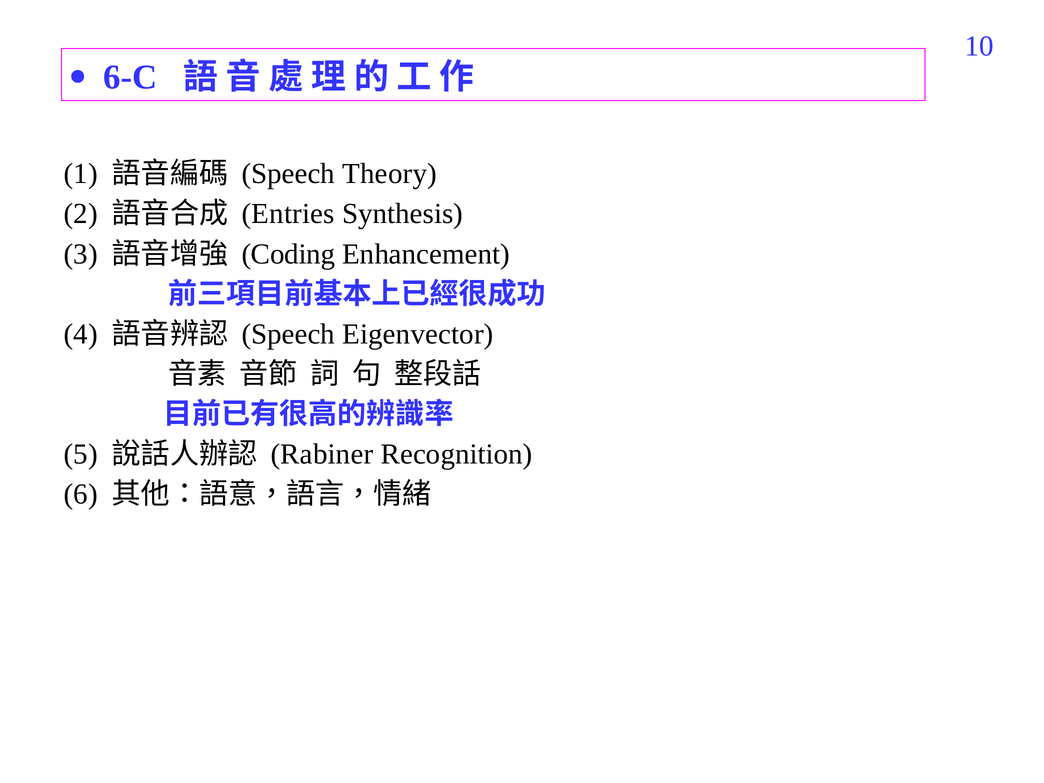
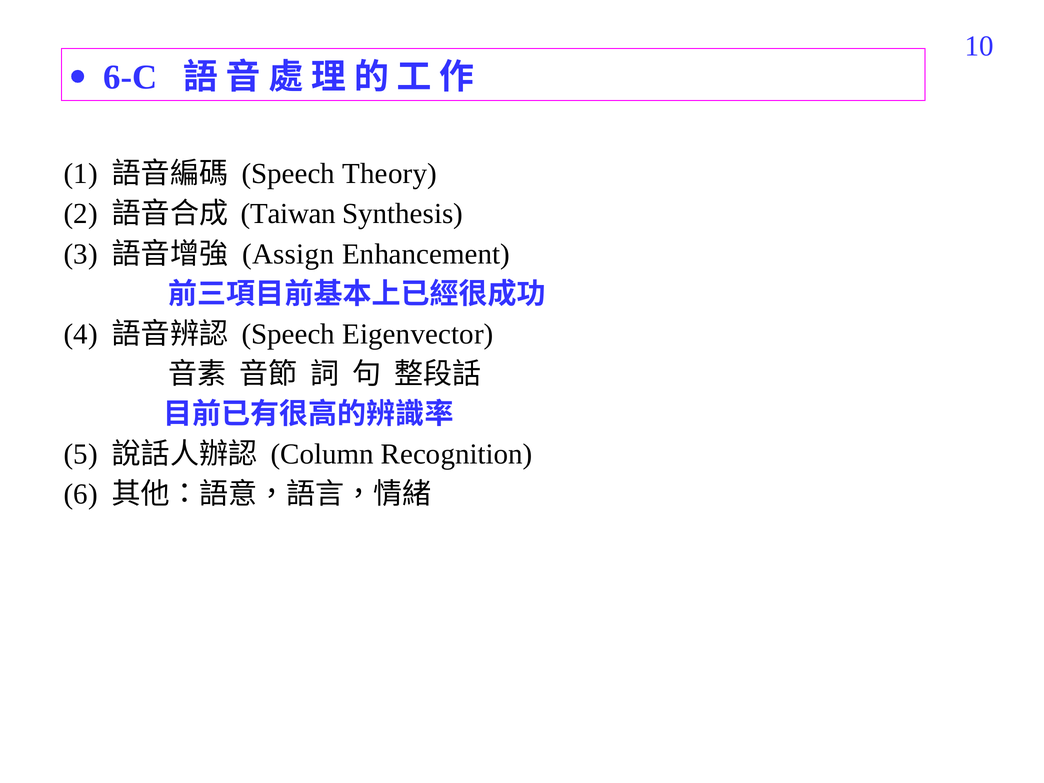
Entries: Entries -> Taiwan
Coding: Coding -> Assign
Rabiner: Rabiner -> Column
